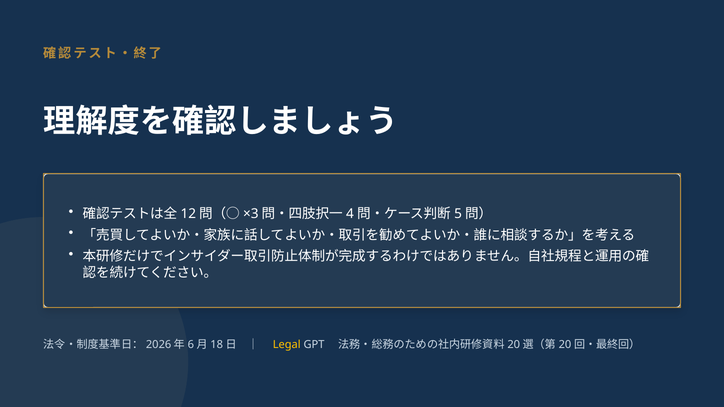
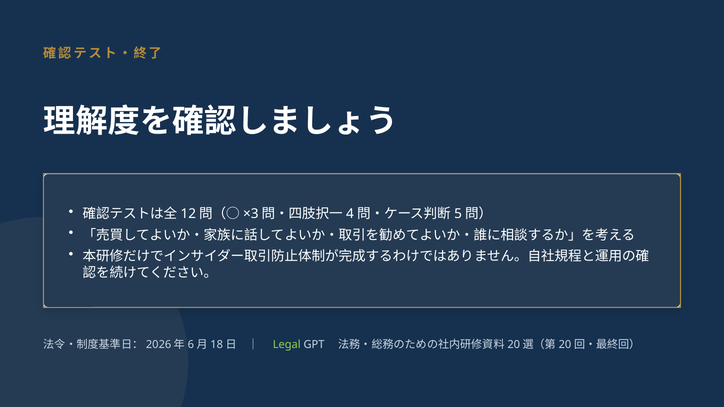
Legal colour: yellow -> light green
